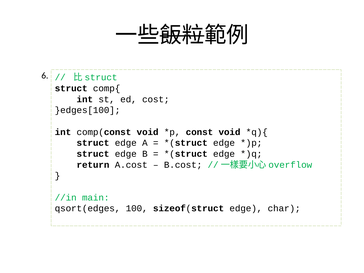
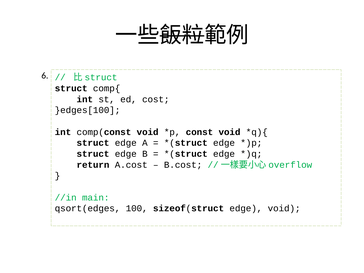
edge char: char -> void
